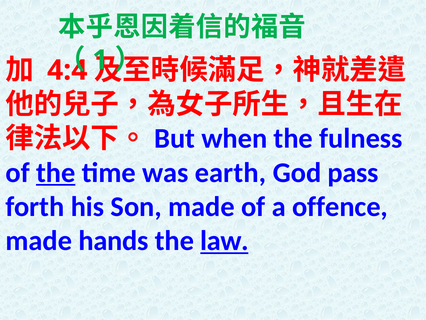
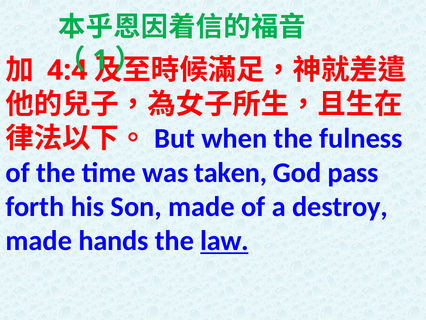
the at (56, 172) underline: present -> none
earth: earth -> taken
offence: offence -> destroy
